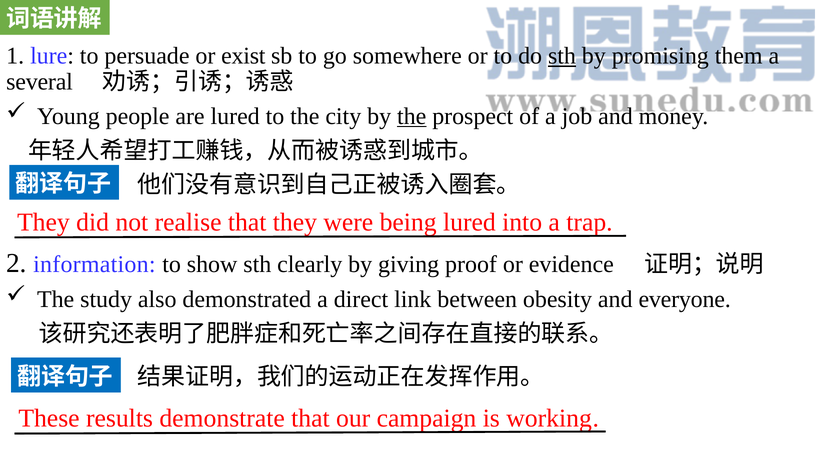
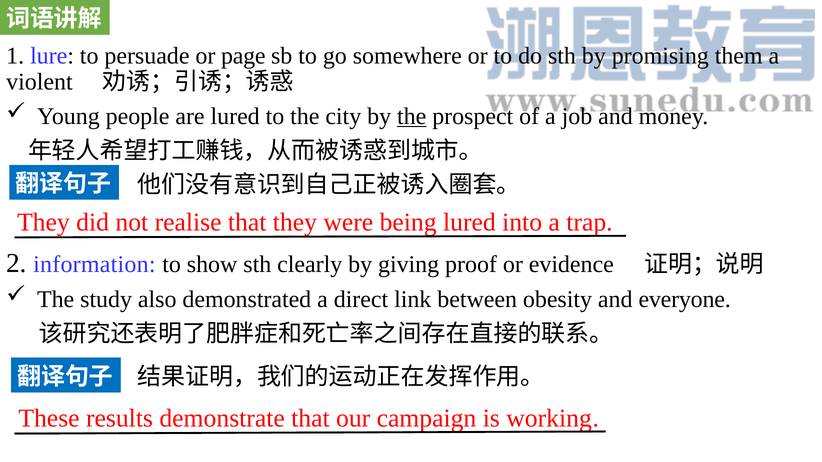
exist: exist -> page
sth at (562, 56) underline: present -> none
several: several -> violent
